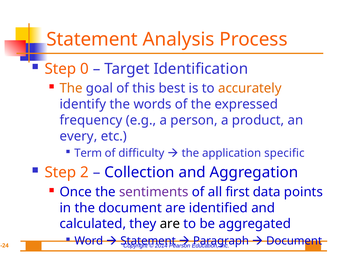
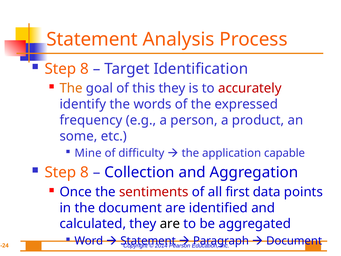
0 at (85, 69): 0 -> 8
this best: best -> they
accurately colour: orange -> red
every: every -> some
Term: Term -> Mine
specific: specific -> capable
2 at (85, 172): 2 -> 8
sentiments colour: purple -> red
